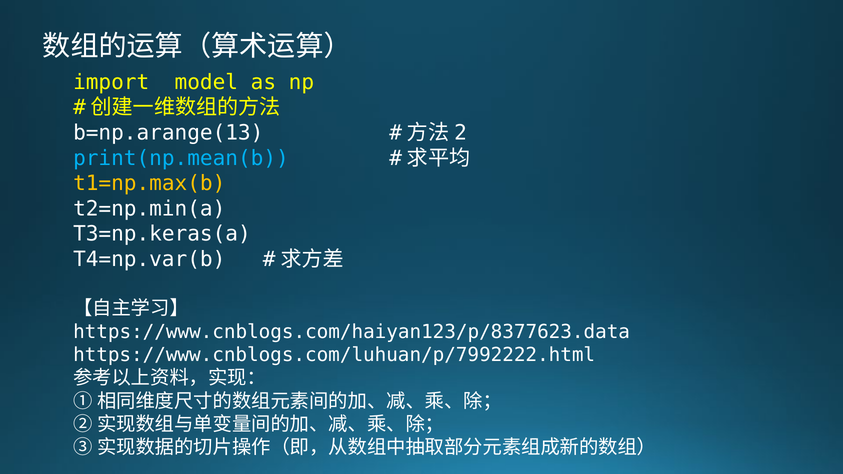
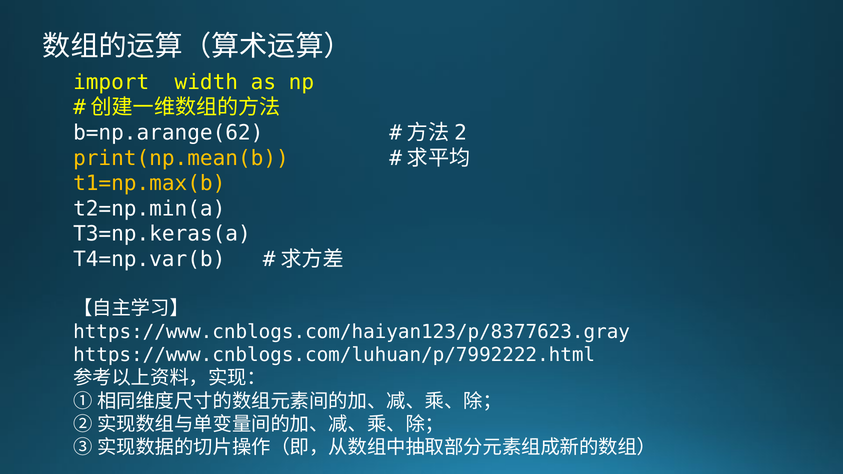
model: model -> width
b=np.arange(13: b=np.arange(13 -> b=np.arange(62
print(np.mean(b colour: light blue -> yellow
https://www.cnblogs.com/haiyan123/p/8377623.data: https://www.cnblogs.com/haiyan123/p/8377623.data -> https://www.cnblogs.com/haiyan123/p/8377623.gray
